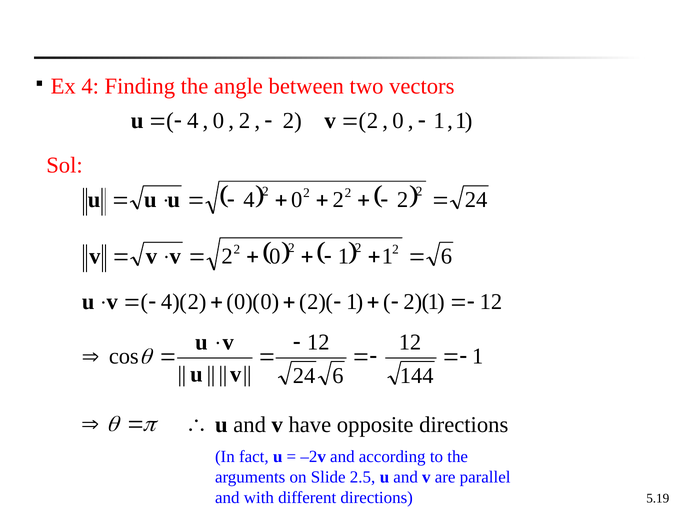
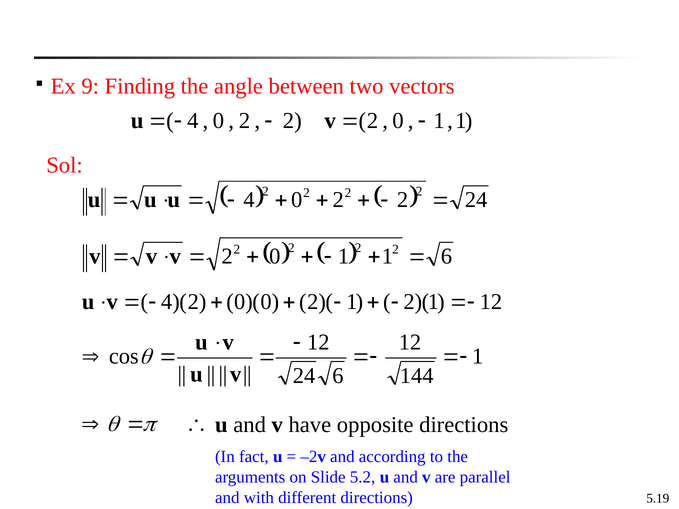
Ex 4: 4 -> 9
2.5: 2.5 -> 5.2
